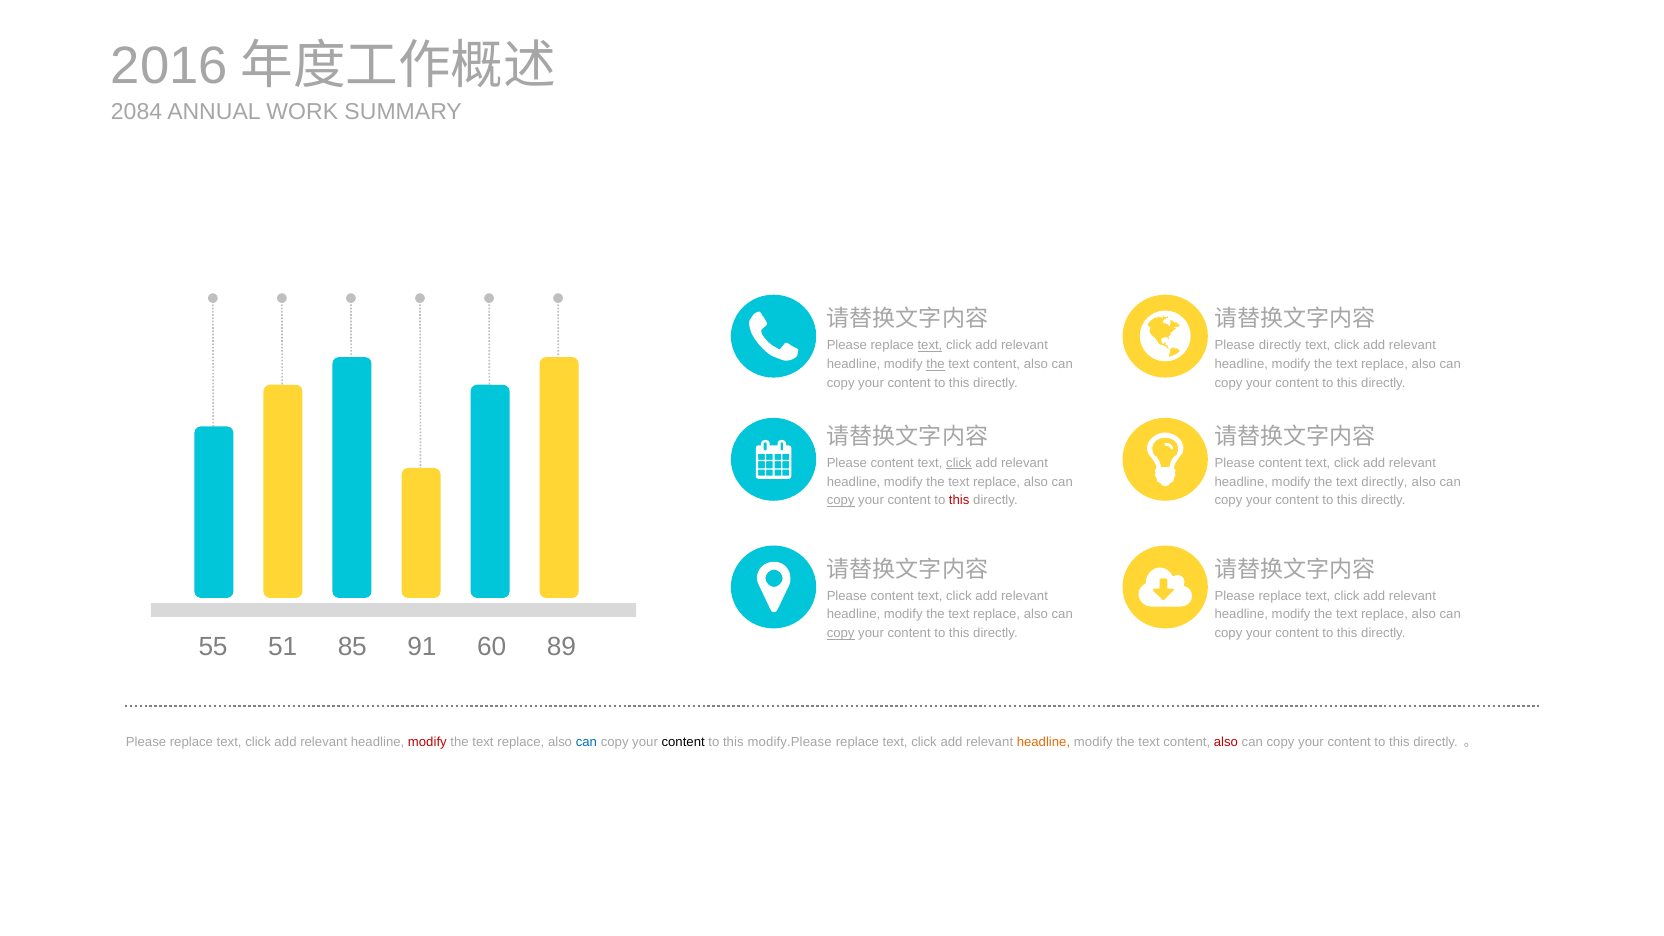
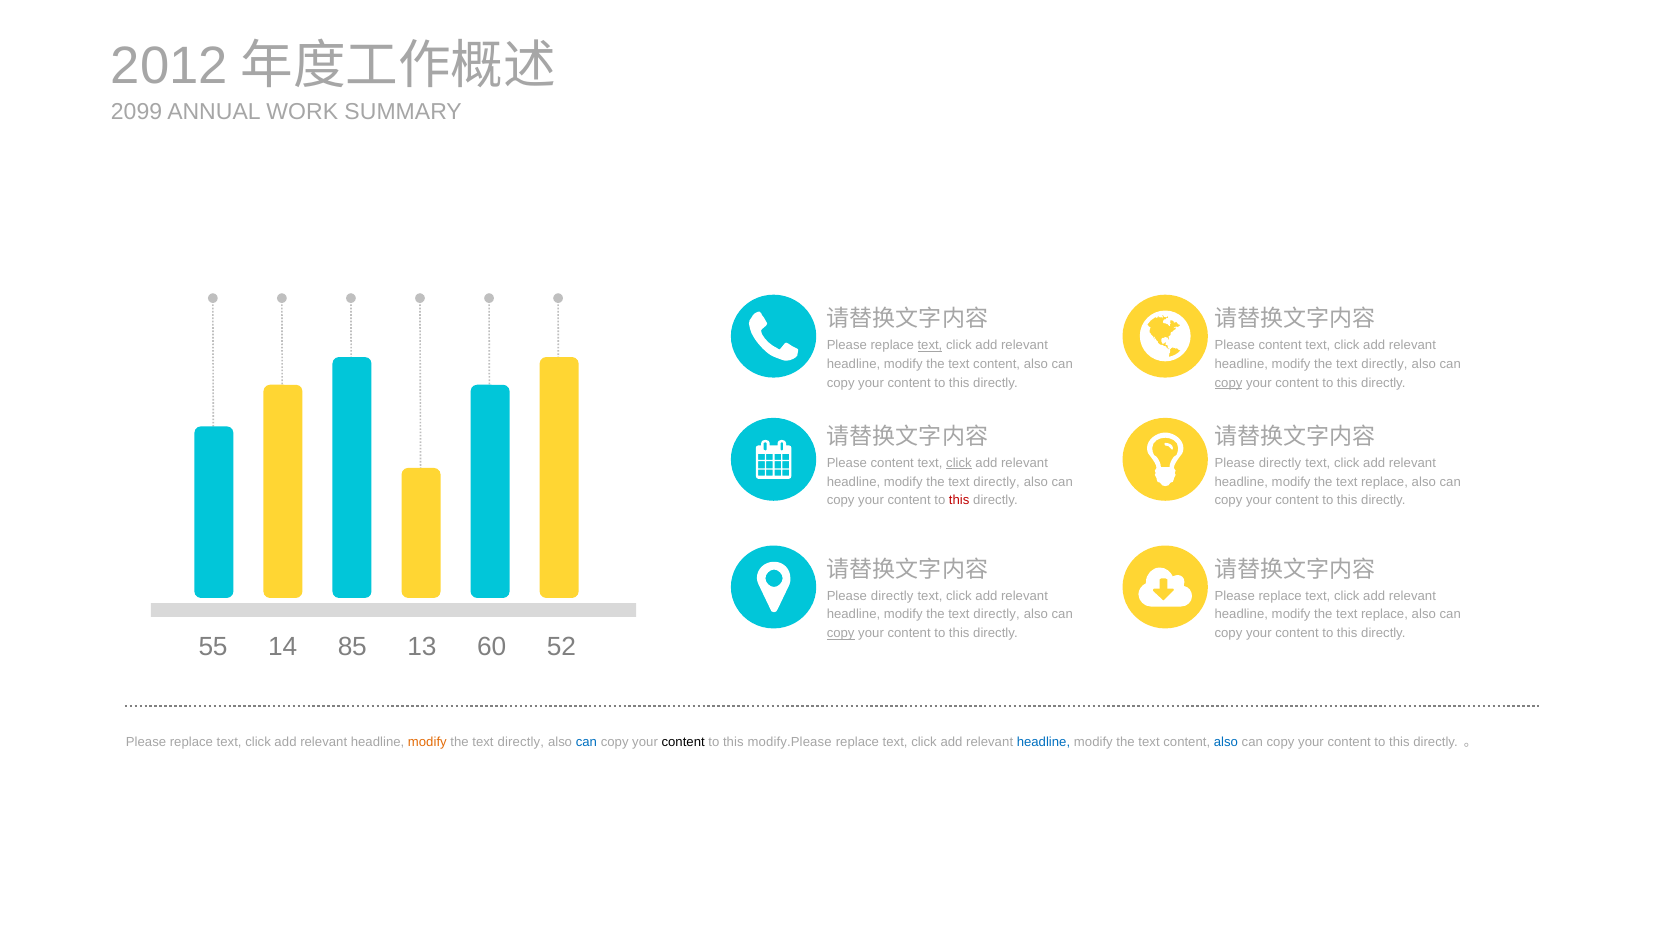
2016: 2016 -> 2012
2084: 2084 -> 2099
directly at (1280, 345): directly -> content
the at (935, 364) underline: present -> none
replace at (1385, 364): replace -> directly
copy at (1229, 383) underline: none -> present
content at (1280, 463): content -> directly
replace at (997, 482): replace -> directly
directly at (1384, 482): directly -> replace
copy at (841, 501) underline: present -> none
content at (892, 596): content -> directly
replace at (997, 615): replace -> directly
51: 51 -> 14
91: 91 -> 13
89: 89 -> 52
modify at (427, 742) colour: red -> orange
replace at (521, 742): replace -> directly
headline at (1043, 742) colour: orange -> blue
also at (1226, 742) colour: red -> blue
